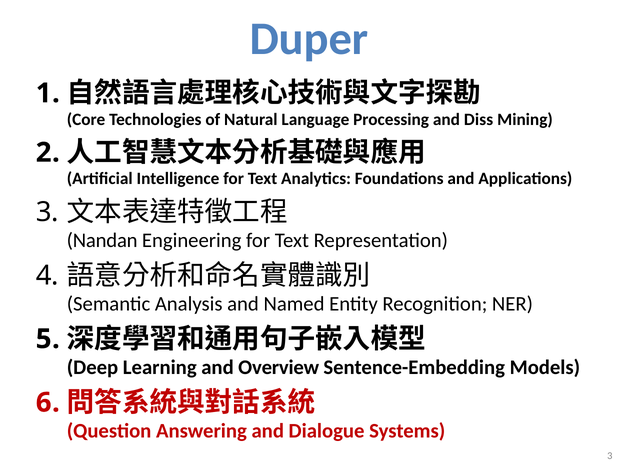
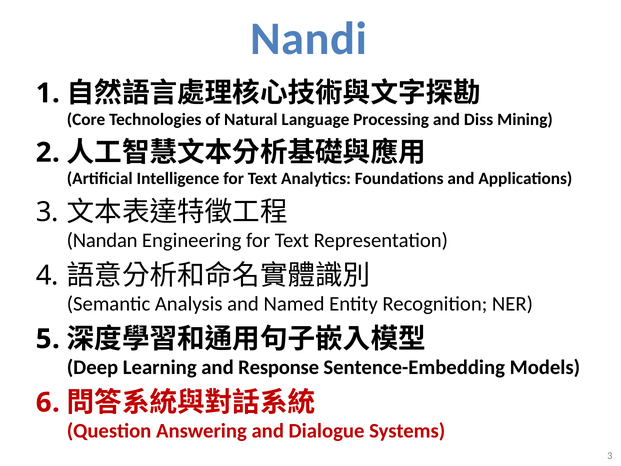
Duper: Duper -> Nandi
Overview: Overview -> Response
